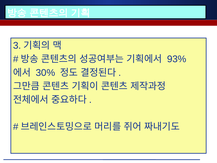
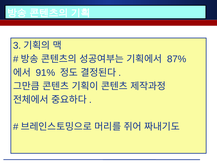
93%: 93% -> 87%
30%: 30% -> 91%
